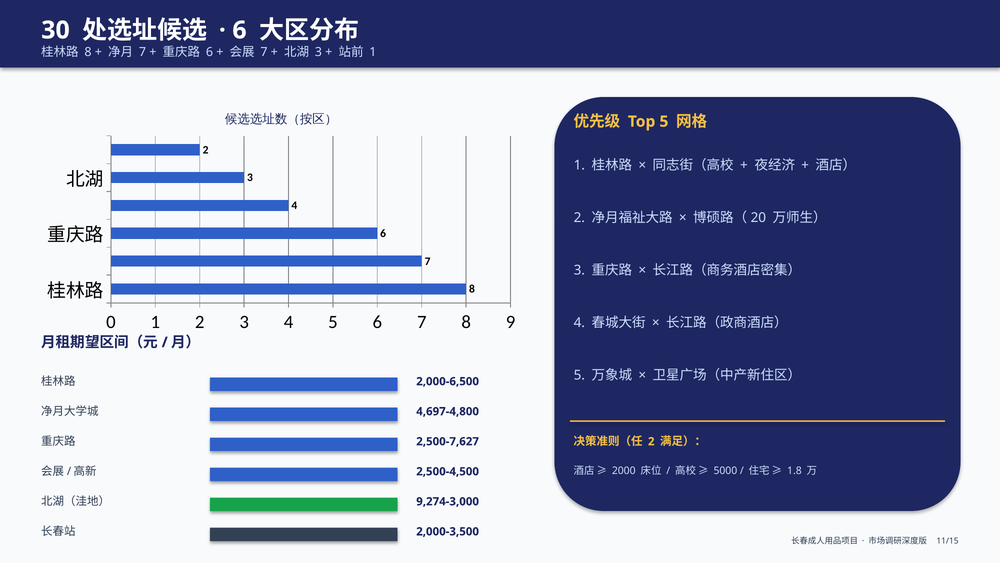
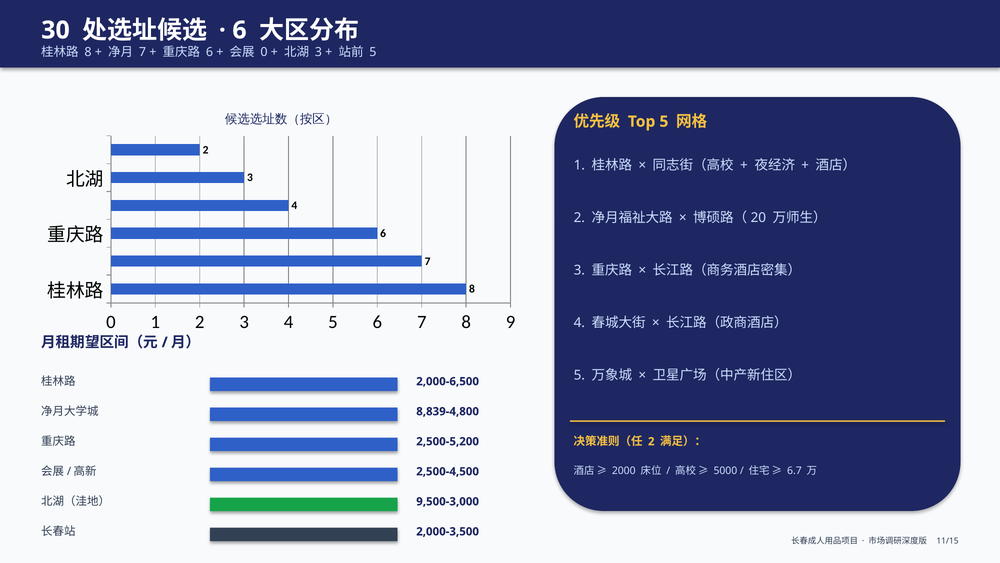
7 at (264, 52): 7 -> 0
1 at (373, 52): 1 -> 5
4,697-4,800: 4,697-4,800 -> 8,839-4,800
2,500-7,627: 2,500-7,627 -> 2,500-5,200
1.8: 1.8 -> 6.7
9,274-3,000: 9,274-3,000 -> 9,500-3,000
